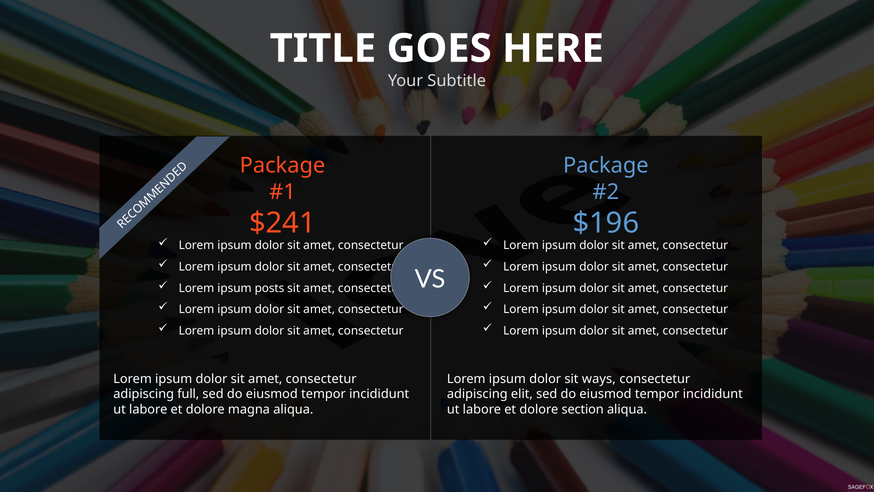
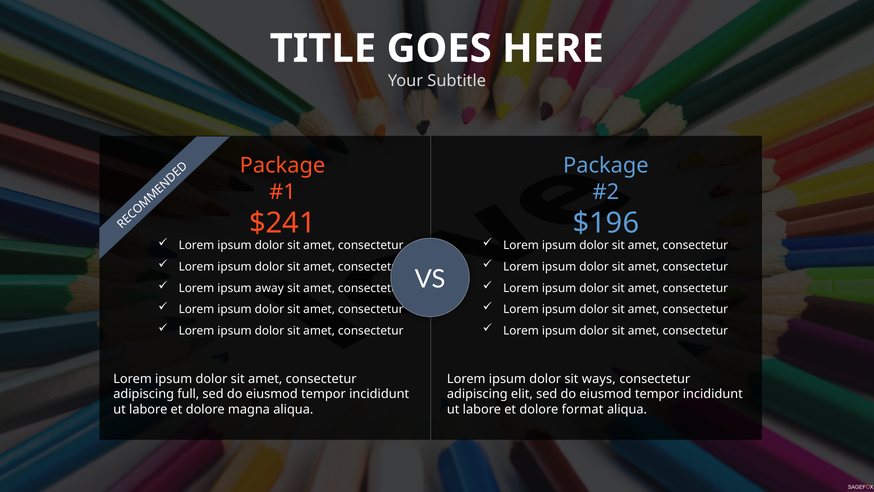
posts: posts -> away
section: section -> format
